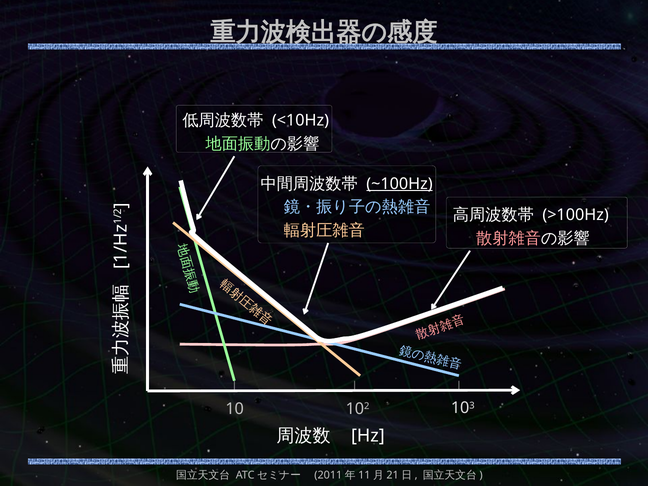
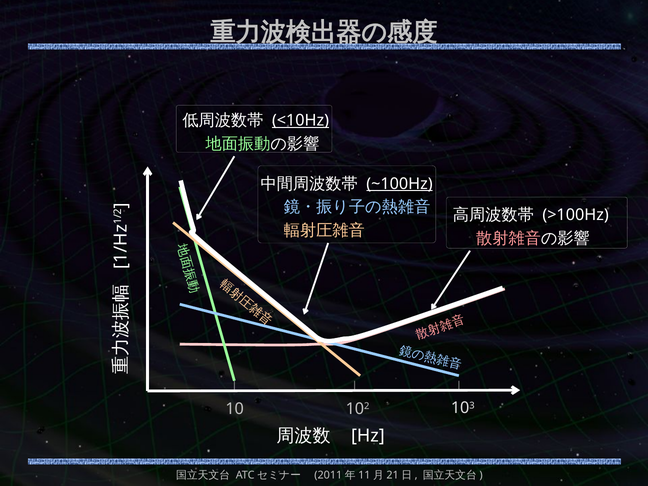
<10Hz underline: none -> present
